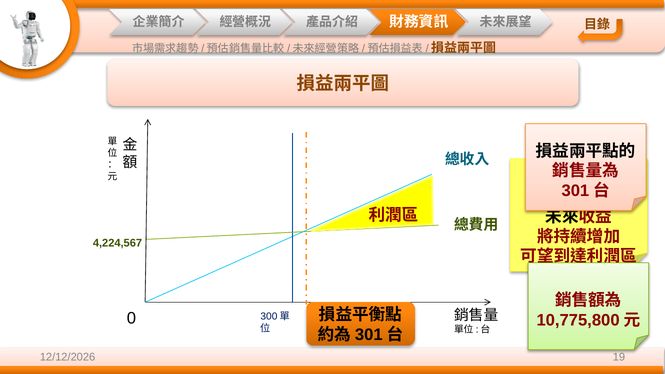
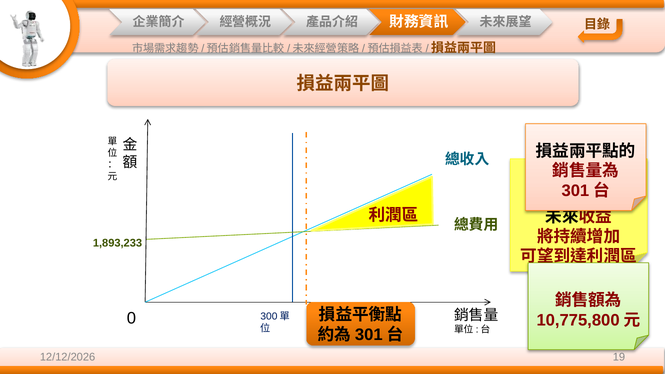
4,224,567: 4,224,567 -> 1,893,233
